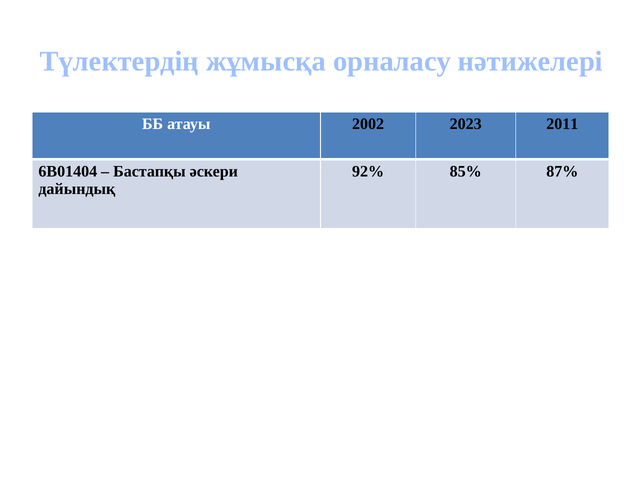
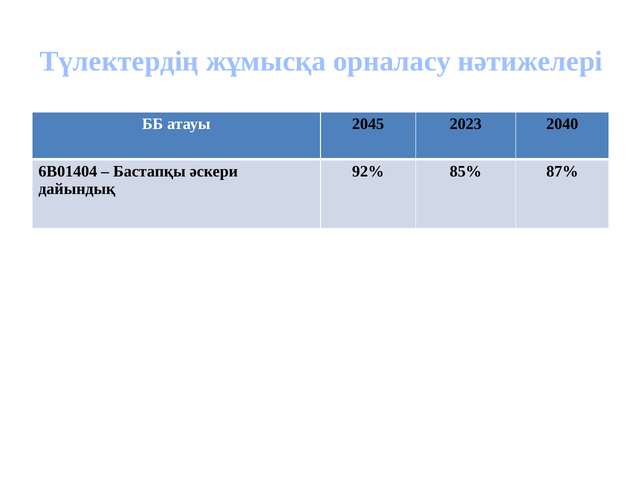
2002: 2002 -> 2045
2011: 2011 -> 2040
